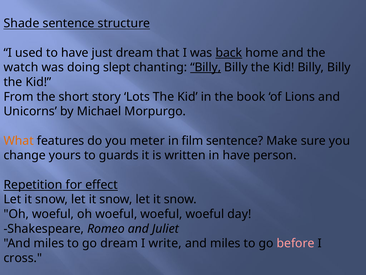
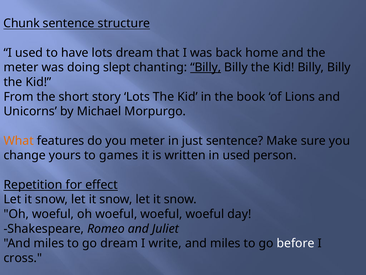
Shade: Shade -> Chunk
have just: just -> lots
back underline: present -> none
watch at (21, 67): watch -> meter
film: film -> just
guards: guards -> games
in have: have -> used
before colour: pink -> white
